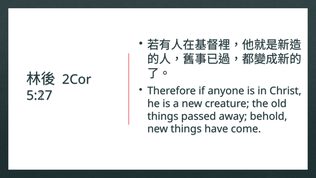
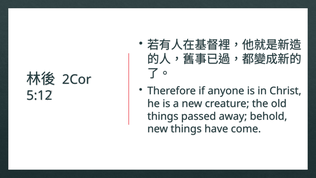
5:27: 5:27 -> 5:12
